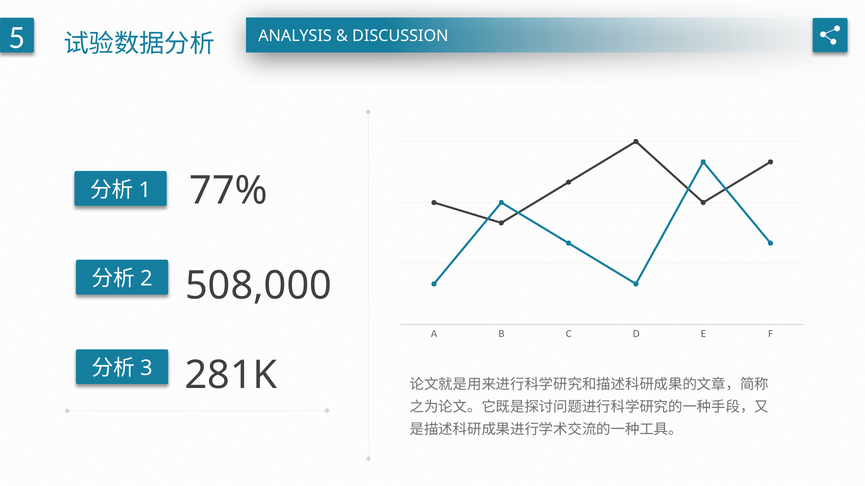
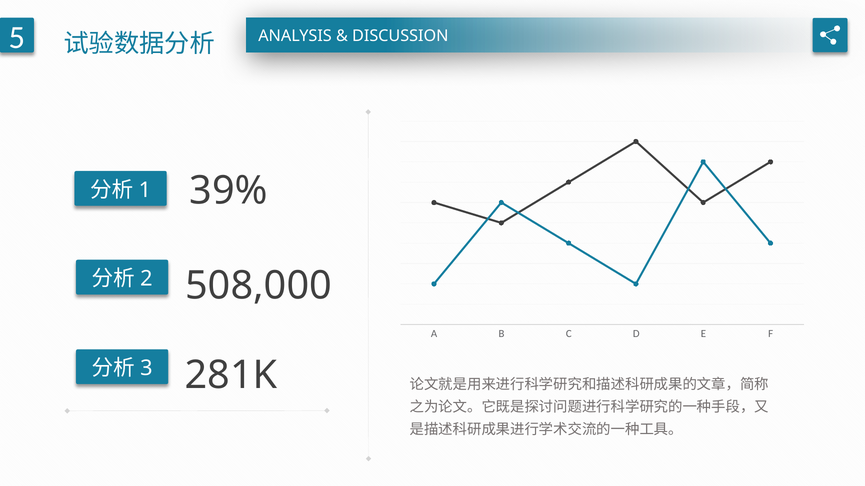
77%: 77% -> 39%
